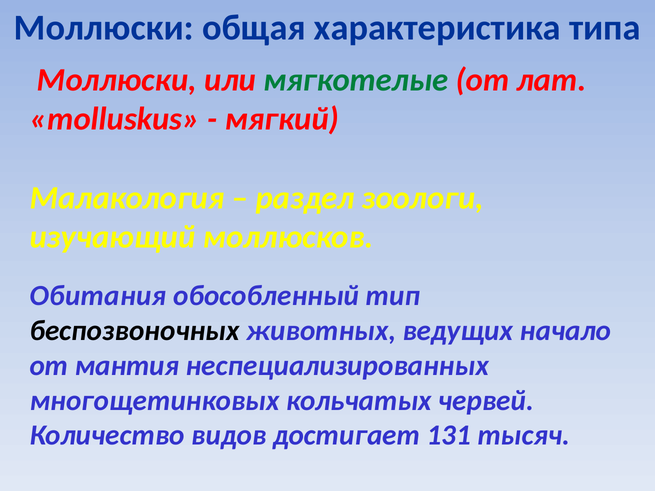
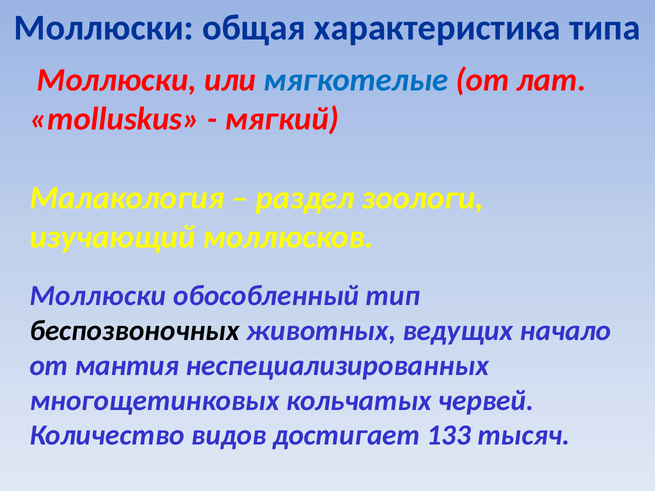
мягкотелые colour: green -> blue
Обитания at (98, 296): Обитания -> Моллюски
131: 131 -> 133
